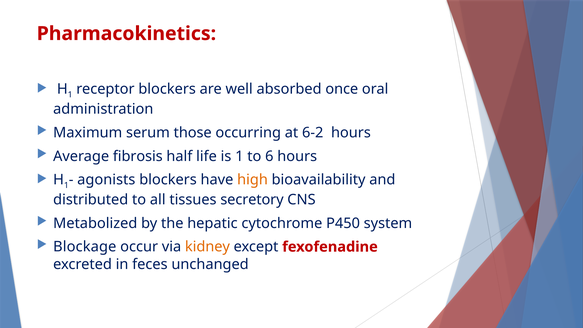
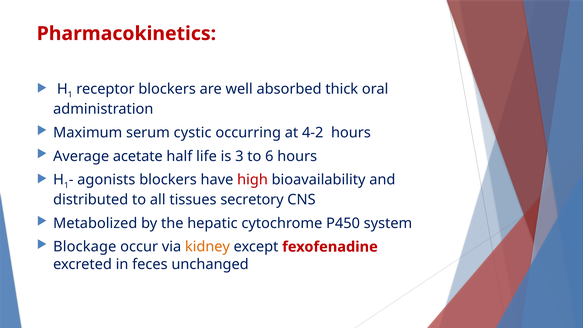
once: once -> thick
those: those -> cystic
6-2: 6-2 -> 4-2
fibrosis: fibrosis -> acetate
is 1: 1 -> 3
high colour: orange -> red
